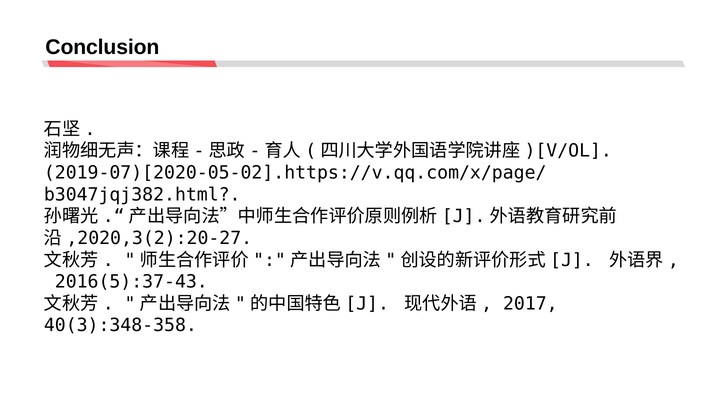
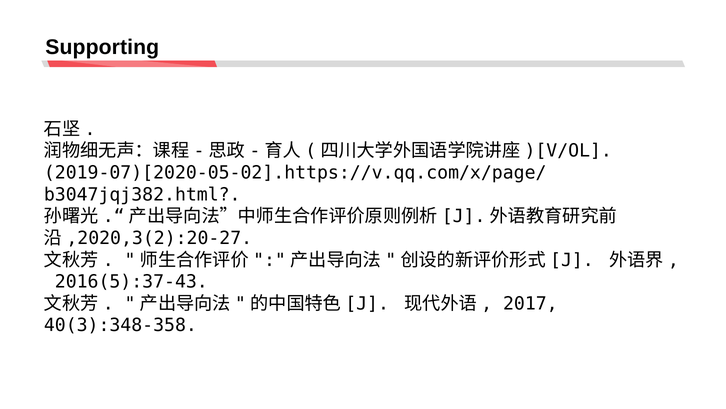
Conclusion: Conclusion -> Supporting
